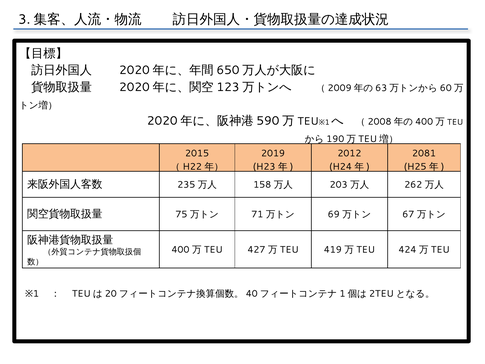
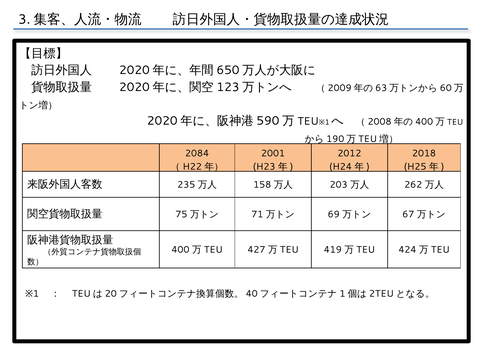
2015: 2015 -> 2084
2019: 2019 -> 2001
2081: 2081 -> 2018
